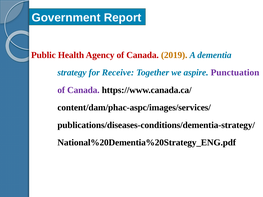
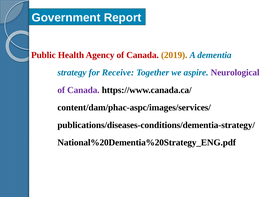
Punctuation: Punctuation -> Neurological
